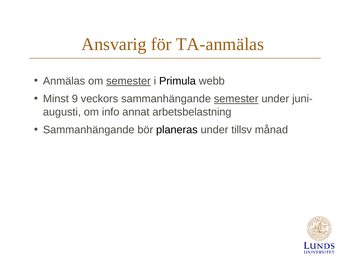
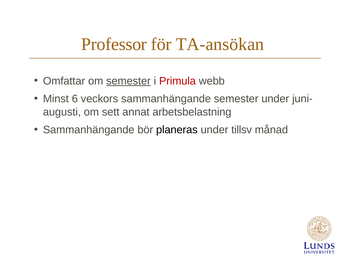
Ansvarig: Ansvarig -> Professor
TA-anmälas: TA-anmälas -> TA-ansökan
Anmälas: Anmälas -> Omfattar
Primula colour: black -> red
9: 9 -> 6
semester at (236, 99) underline: present -> none
info: info -> sett
